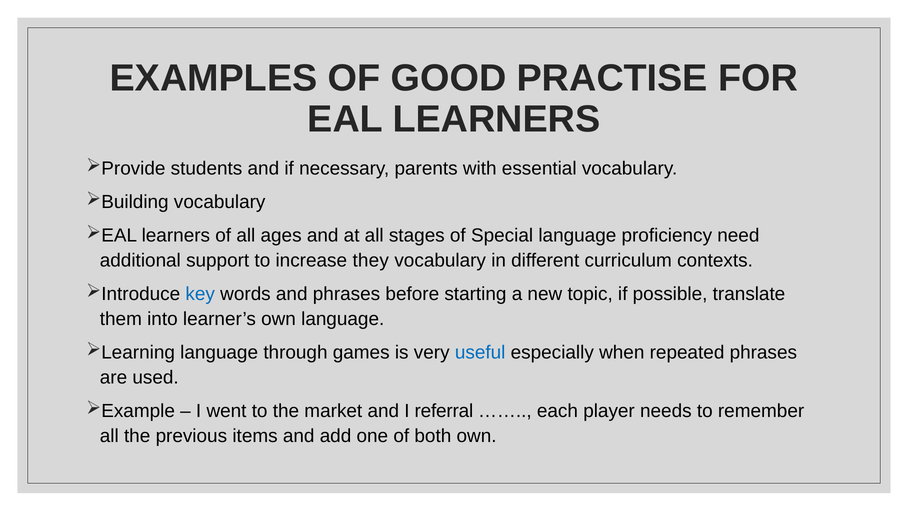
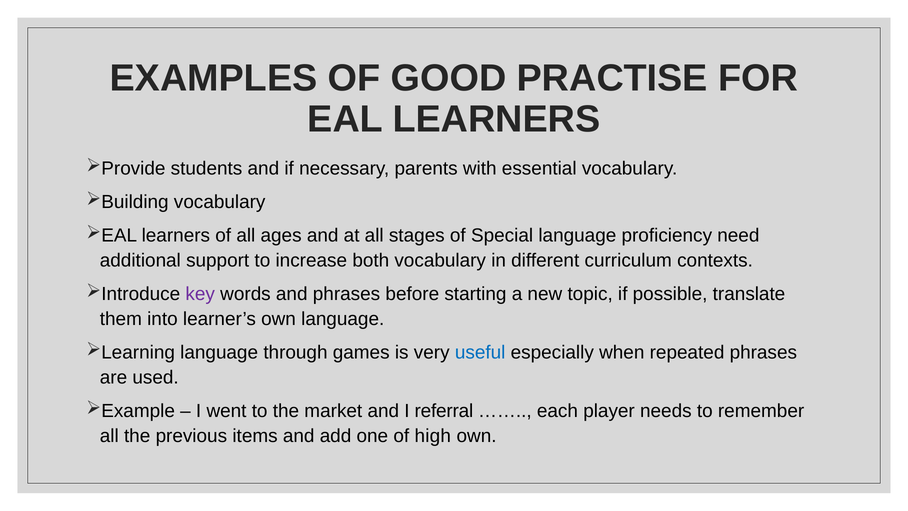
they: they -> both
key colour: blue -> purple
both: both -> high
